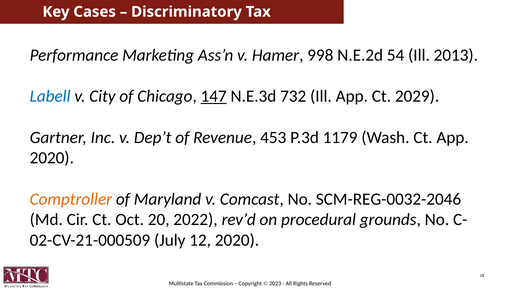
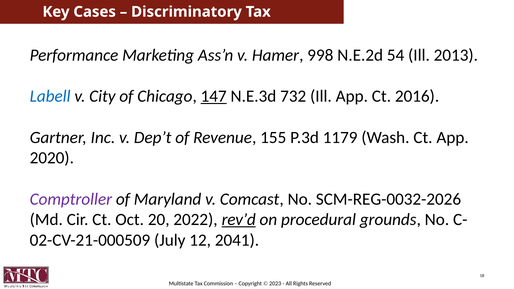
2029: 2029 -> 2016
453: 453 -> 155
Comptroller colour: orange -> purple
SCM-REG-0032-2046: SCM-REG-0032-2046 -> SCM-REG-0032-2026
rev’d underline: none -> present
12 2020: 2020 -> 2041
